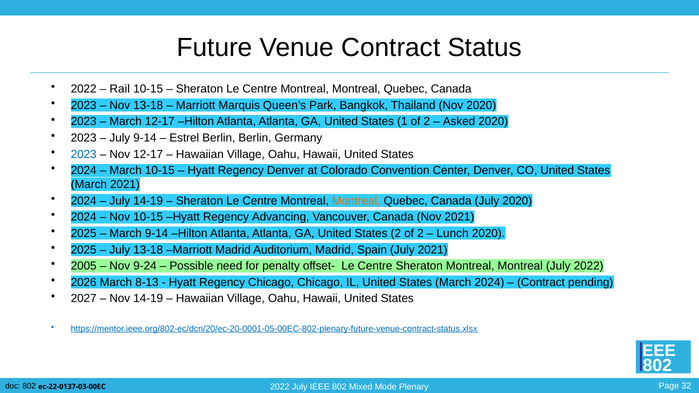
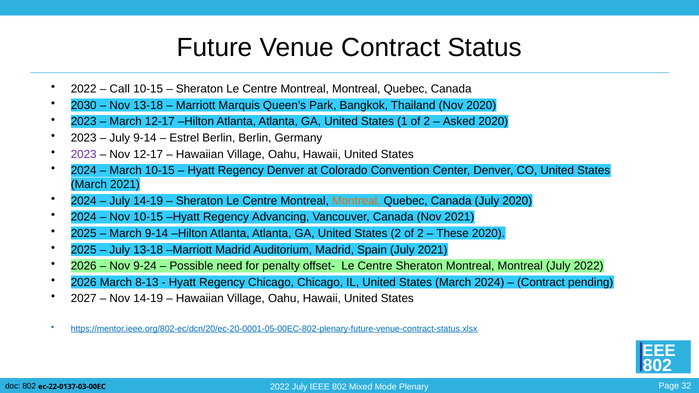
Rail: Rail -> Call
2023 at (84, 105): 2023 -> 2030
2023 at (84, 154) colour: blue -> purple
Lunch: Lunch -> These
2005 at (84, 266): 2005 -> 2026
